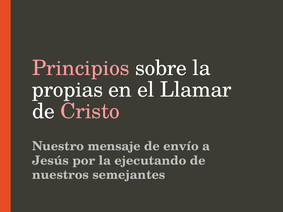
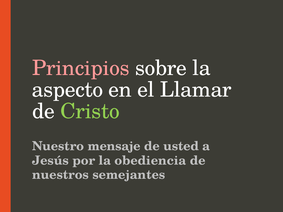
propias: propias -> aspecto
Cristo colour: pink -> light green
envío: envío -> usted
ejecutando: ejecutando -> obediencia
